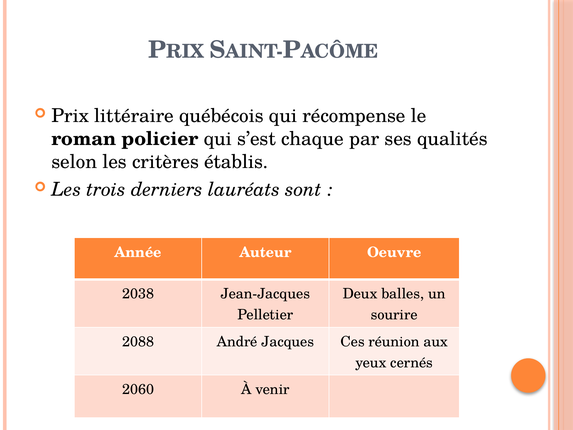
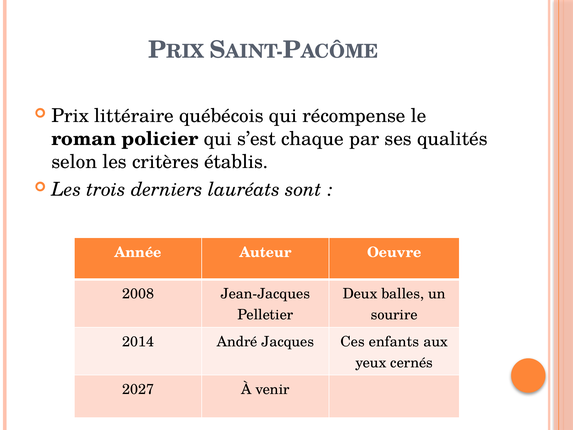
2038: 2038 -> 2008
2088: 2088 -> 2014
réunion: réunion -> enfants
2060: 2060 -> 2027
